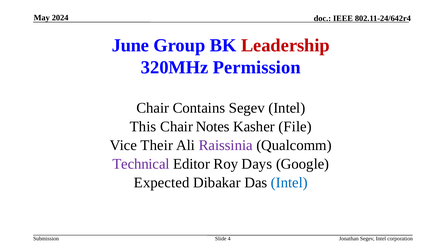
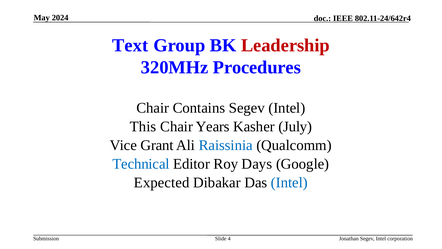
June: June -> Text
Permission: Permission -> Procedures
Notes: Notes -> Years
File: File -> July
Their: Their -> Grant
Raissinia colour: purple -> blue
Technical colour: purple -> blue
